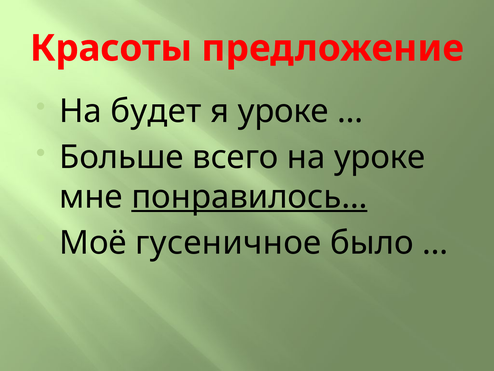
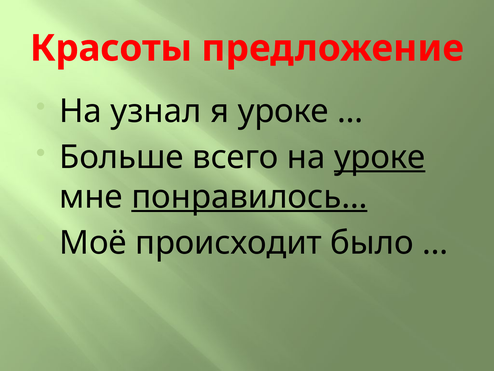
будет: будет -> узнал
уроке at (380, 157) underline: none -> present
гусеничное: гусеничное -> происходит
